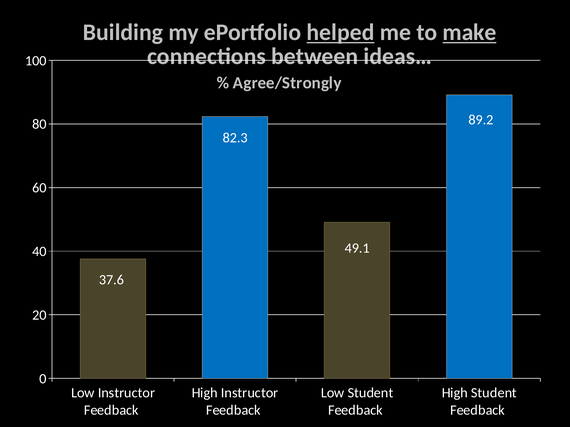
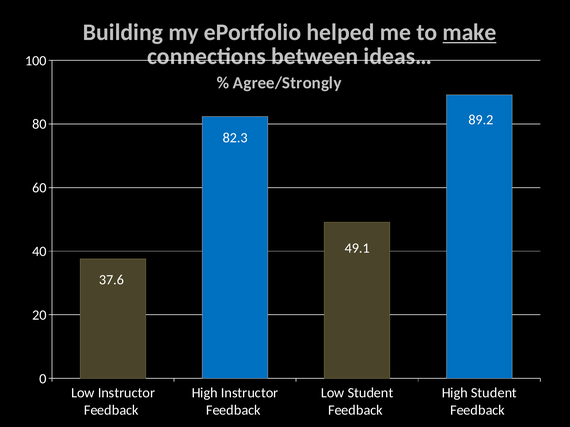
helped underline: present -> none
